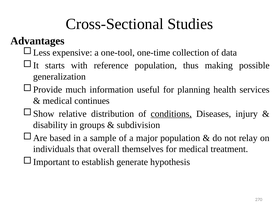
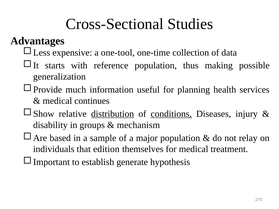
distribution underline: none -> present
subdivision: subdivision -> mechanism
overall: overall -> edition
